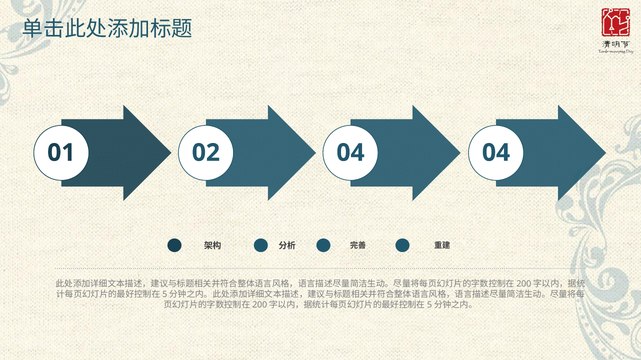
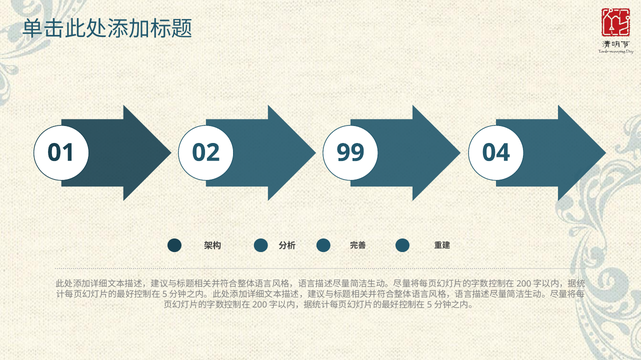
02 04: 04 -> 99
